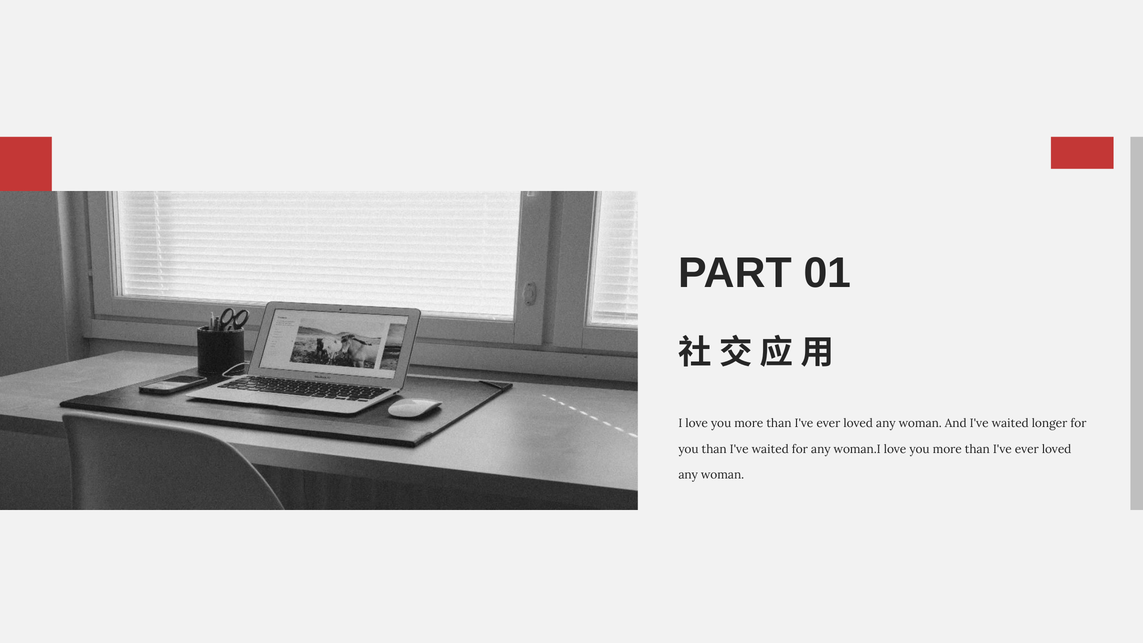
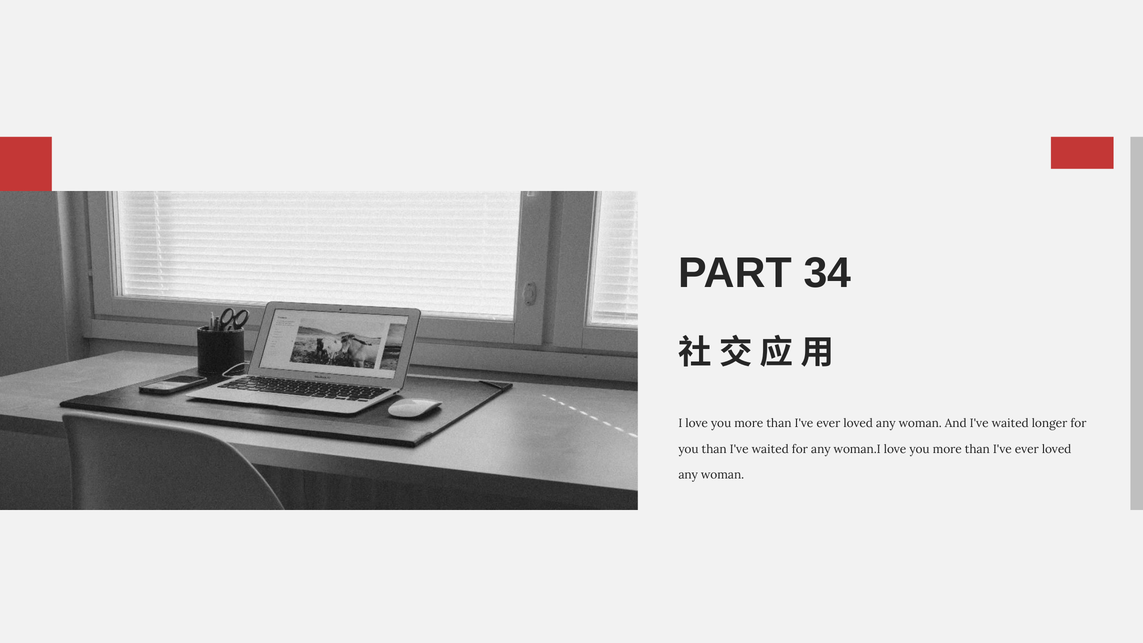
01: 01 -> 34
